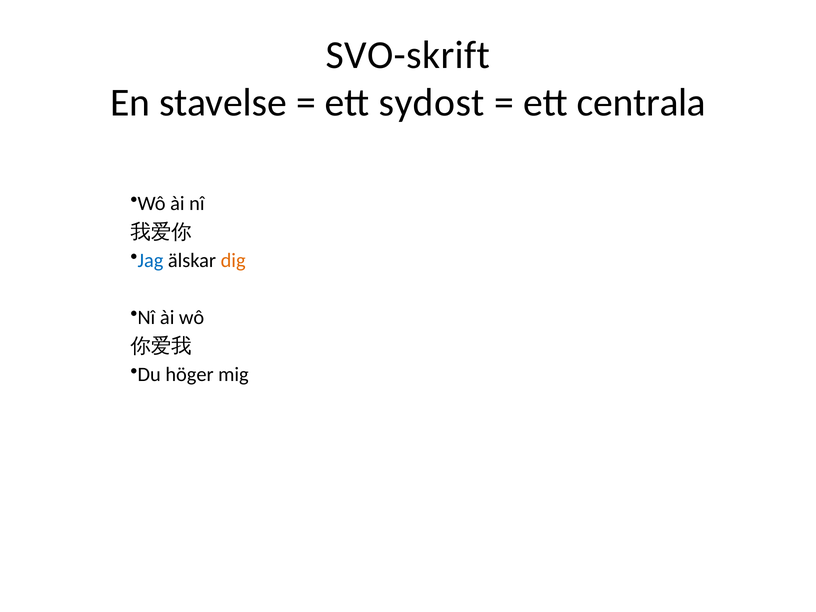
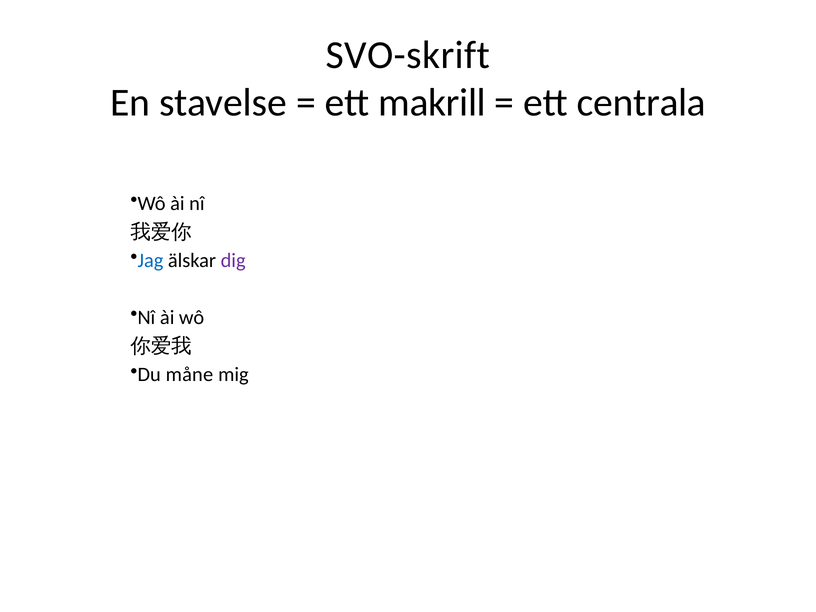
sydost: sydost -> makrill
dig colour: orange -> purple
höger: höger -> måne
